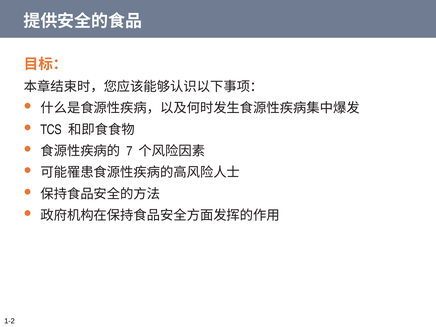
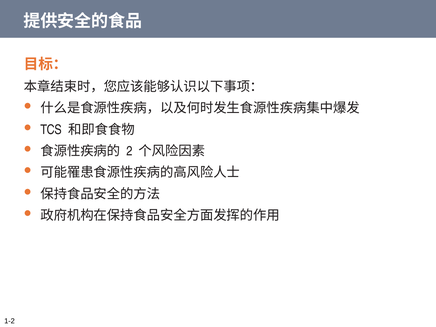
7: 7 -> 2
